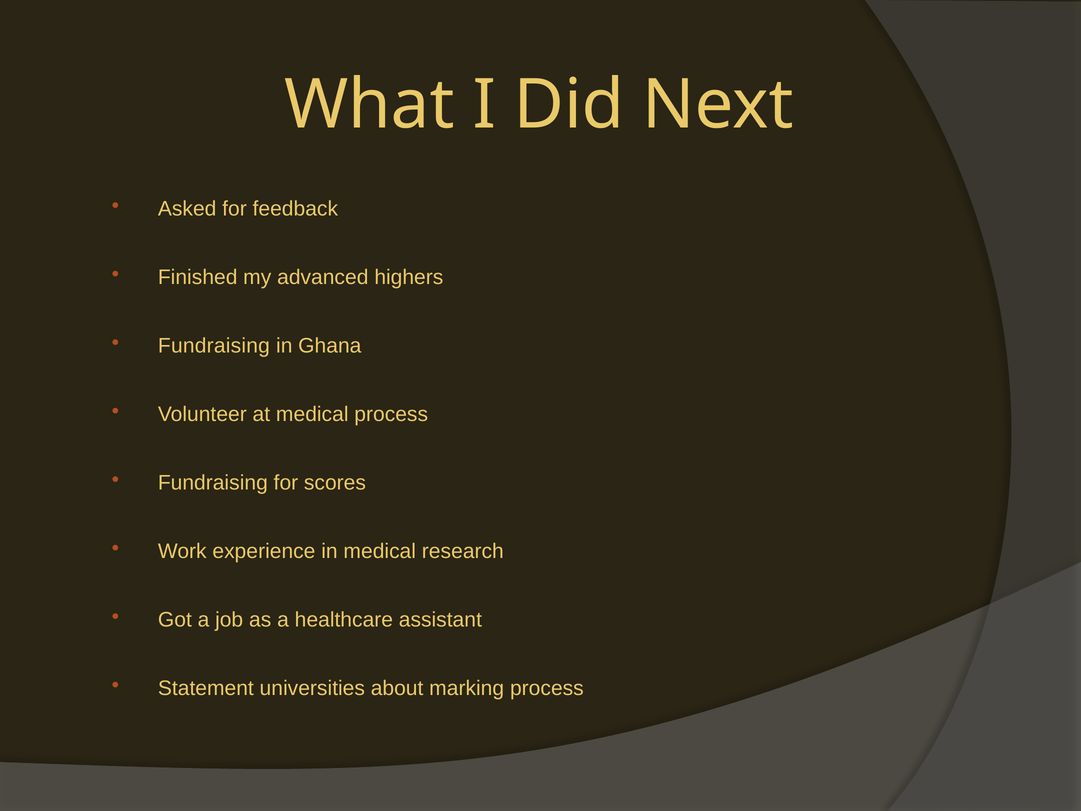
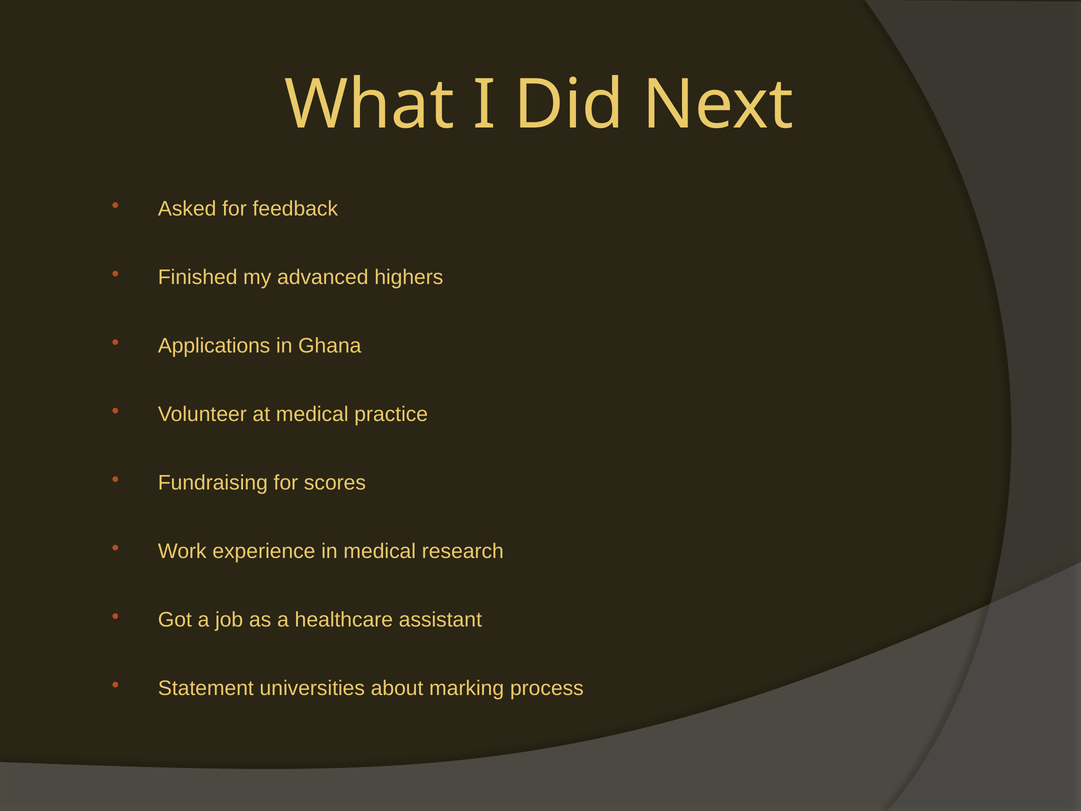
Fundraising at (214, 346): Fundraising -> Applications
medical process: process -> practice
